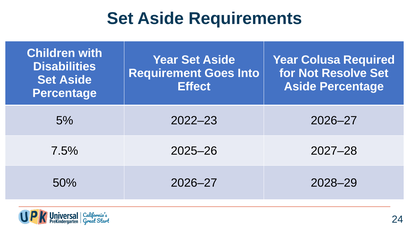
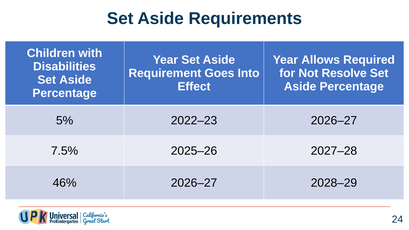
Colusa: Colusa -> Allows
50%: 50% -> 46%
